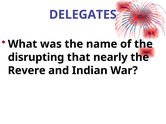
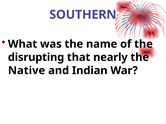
DELEGATES: DELEGATES -> SOUTHERN
Revere: Revere -> Native
